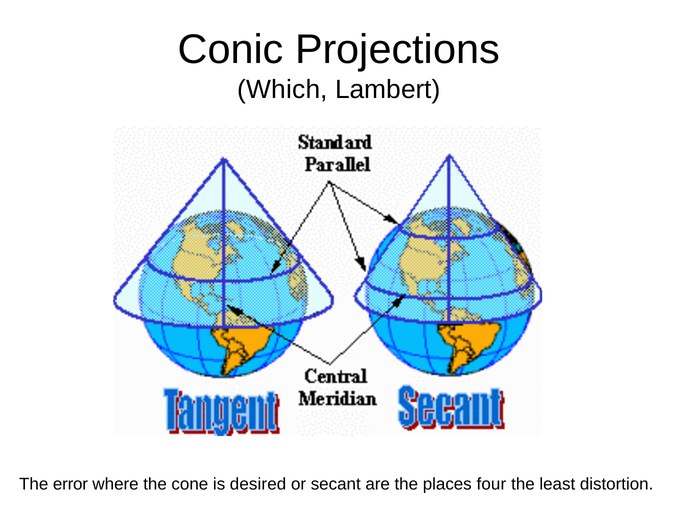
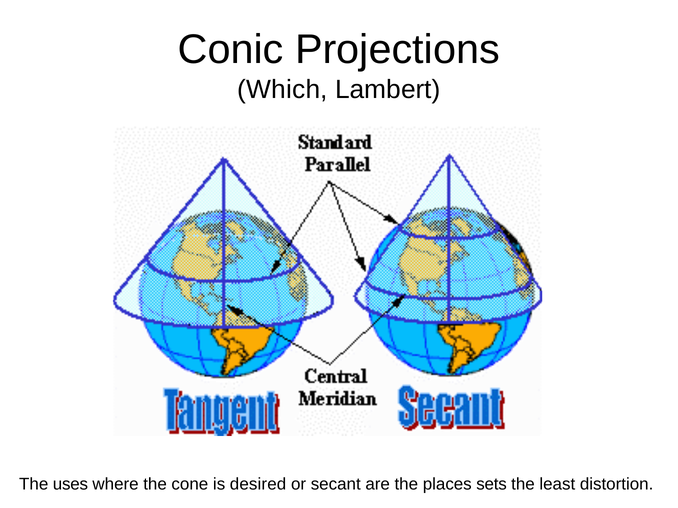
error: error -> uses
four: four -> sets
